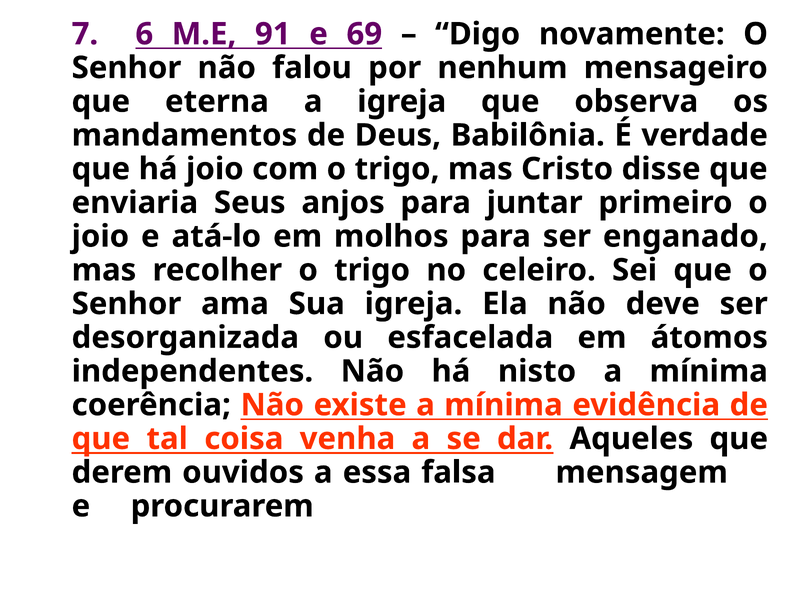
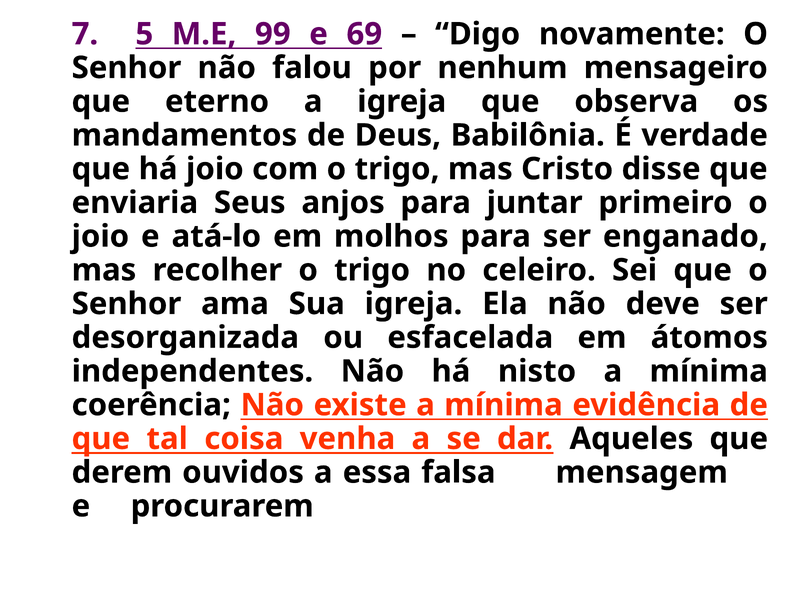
6: 6 -> 5
91: 91 -> 99
eterna: eterna -> eterno
